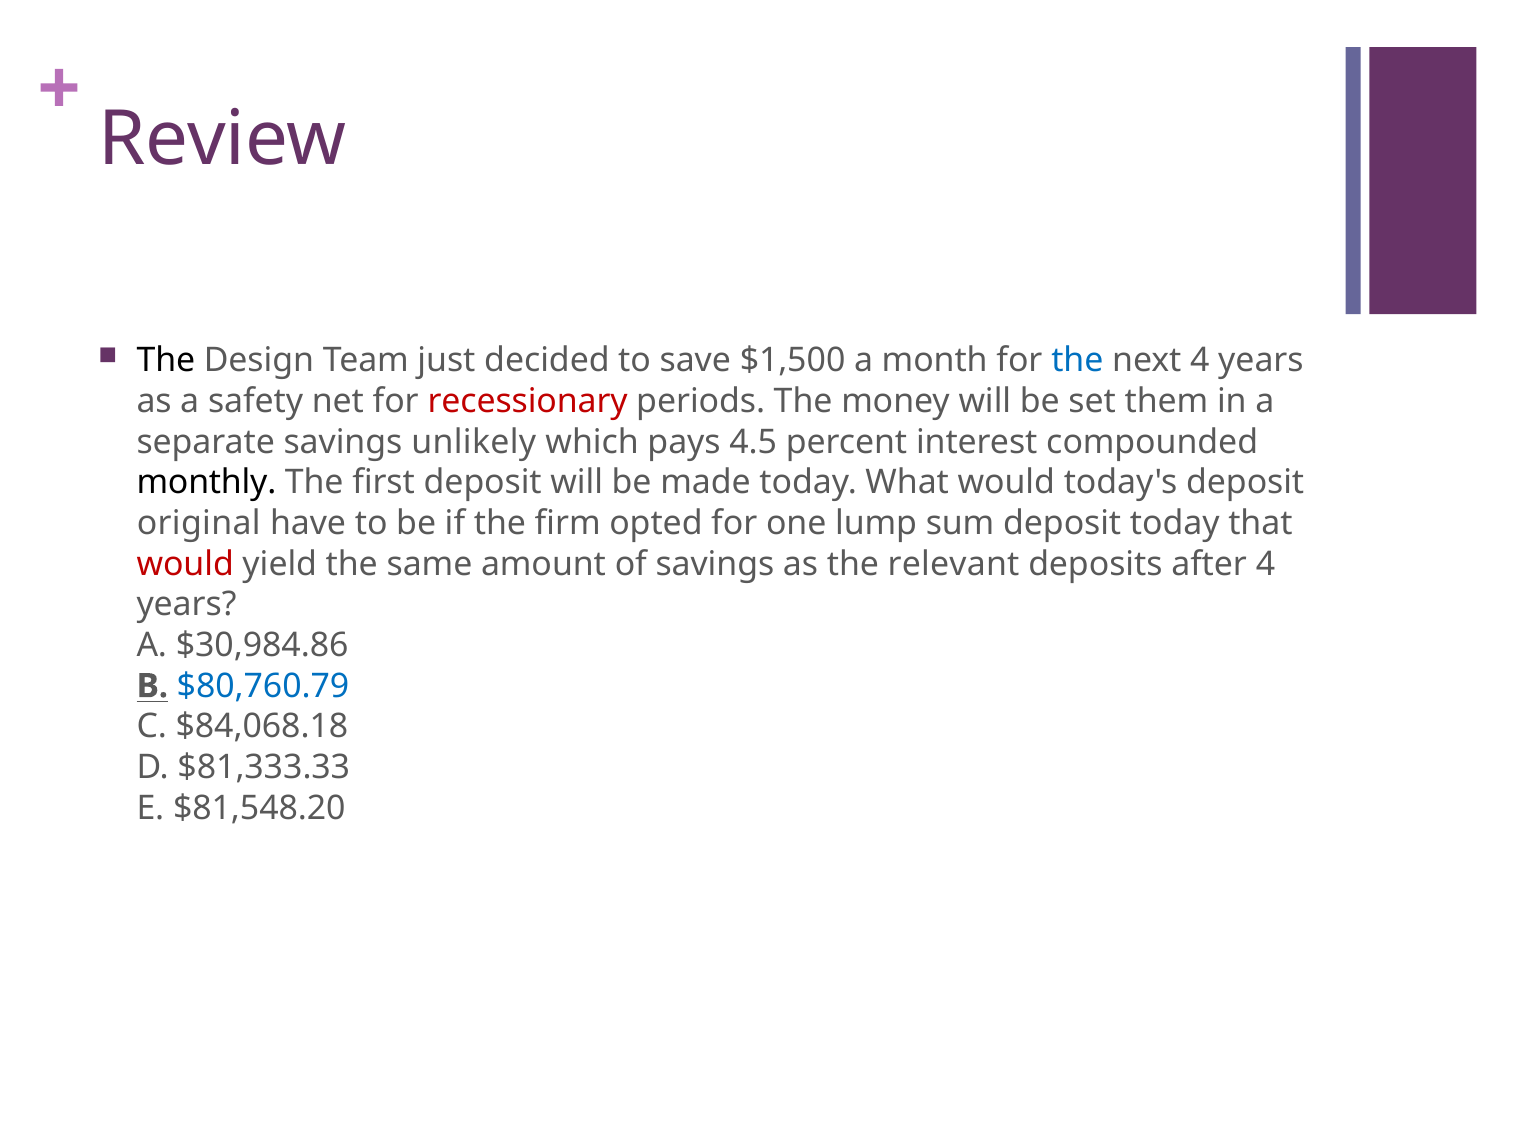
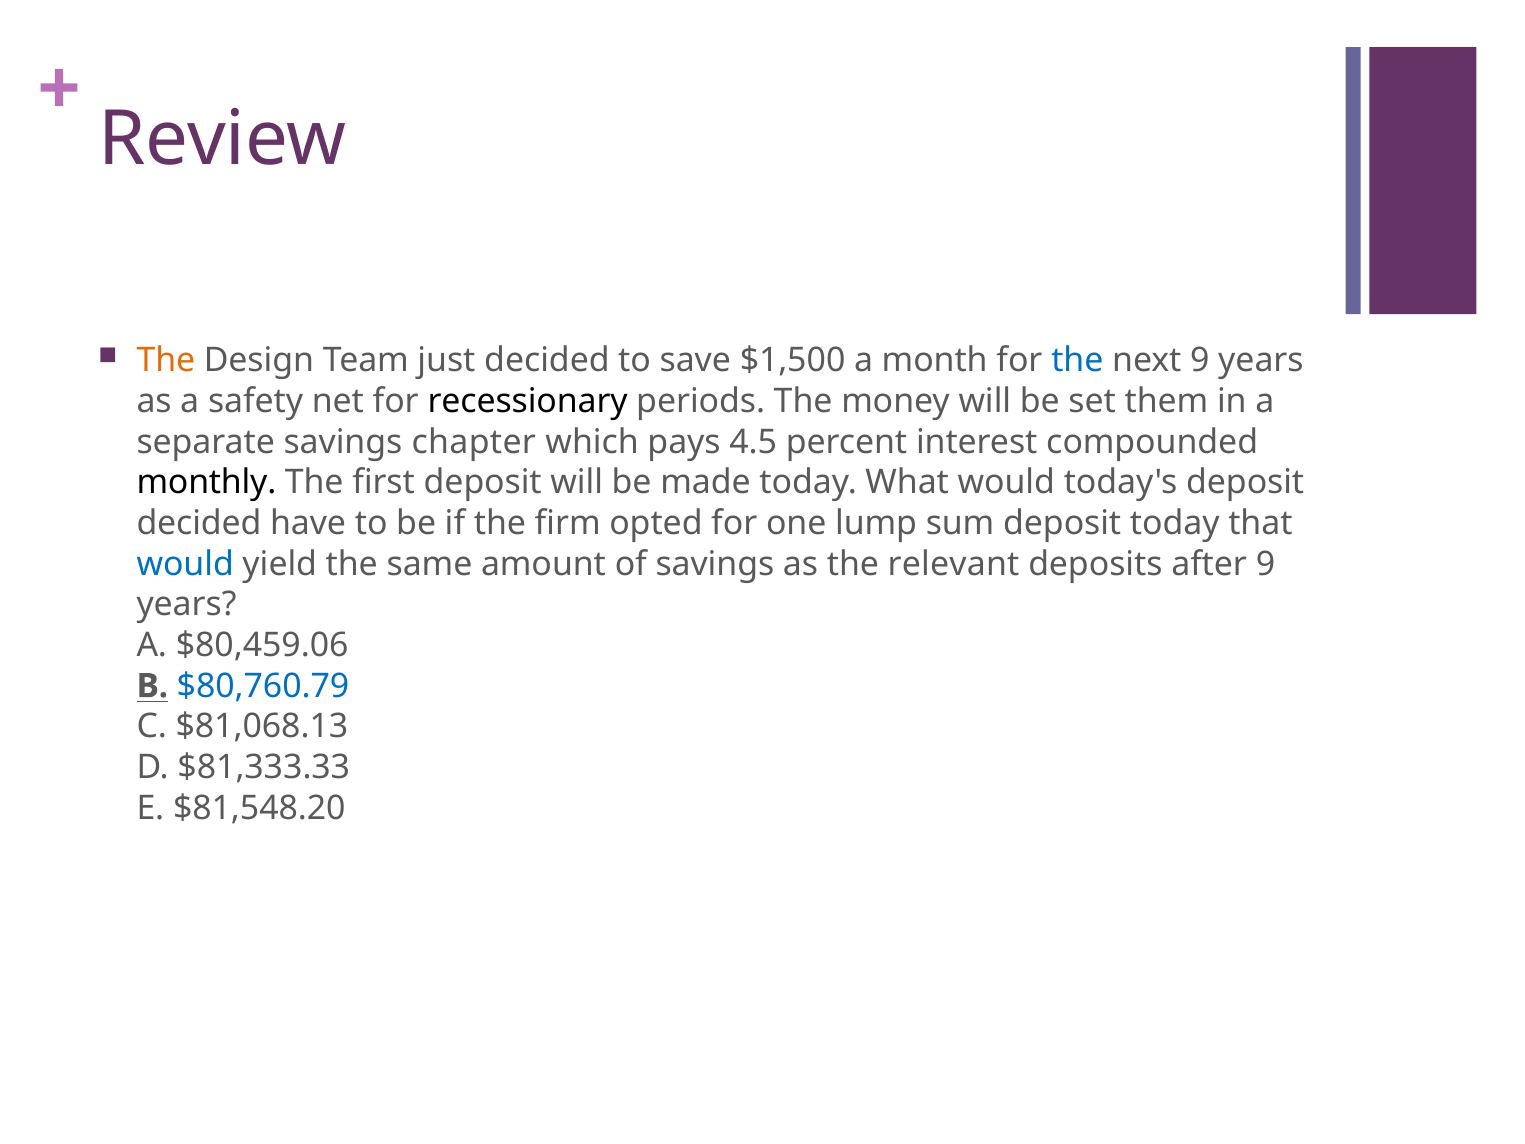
The at (166, 361) colour: black -> orange
next 4: 4 -> 9
recessionary colour: red -> black
unlikely: unlikely -> chapter
original at (199, 523): original -> decided
would at (185, 564) colour: red -> blue
after 4: 4 -> 9
$30,984.86: $30,984.86 -> $80,459.06
$84,068.18: $84,068.18 -> $81,068.13
